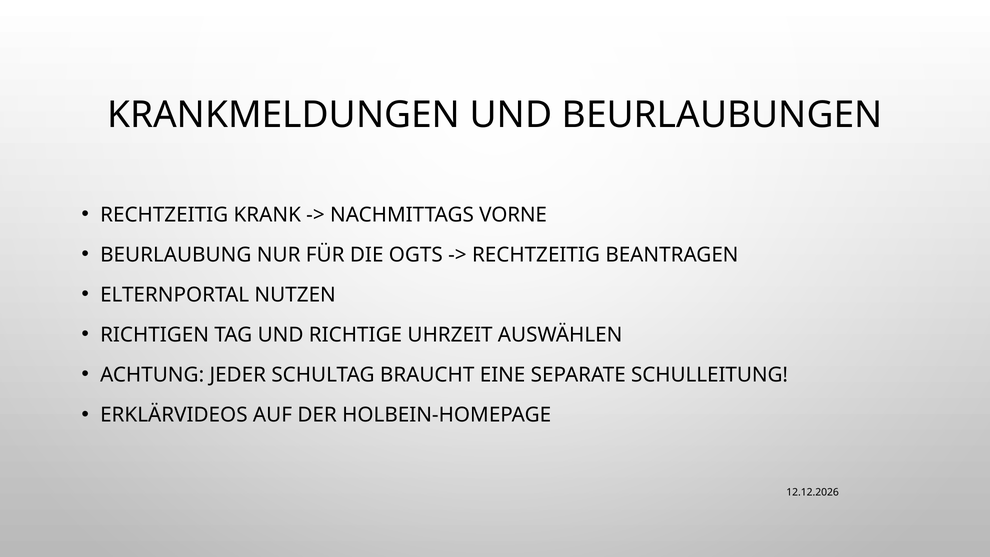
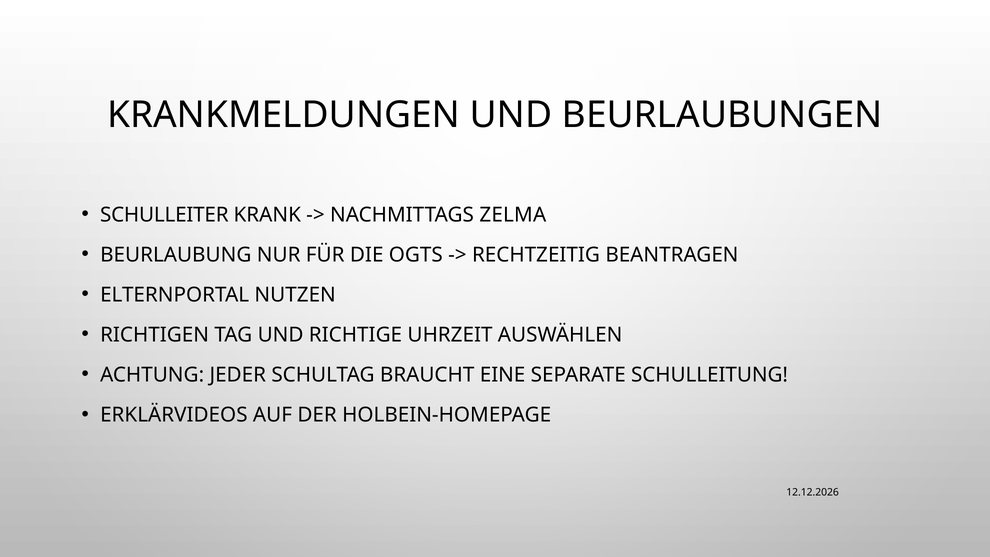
RECHTZEITIG at (164, 215): RECHTZEITIG -> SCHULLEITER
VORNE: VORNE -> ZELMA
